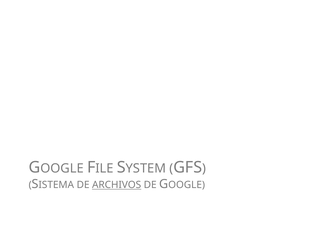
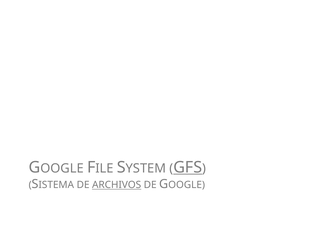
GFS underline: none -> present
